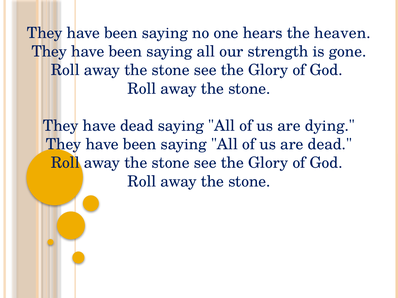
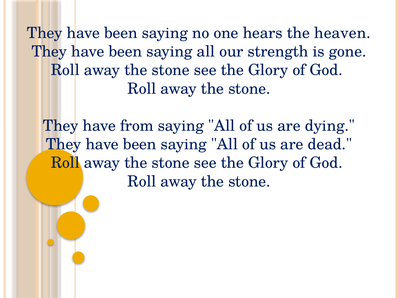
have dead: dead -> from
